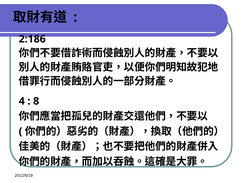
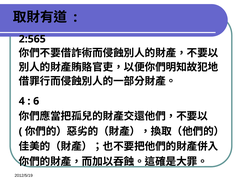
2:186: 2:186 -> 2:565
8: 8 -> 6
